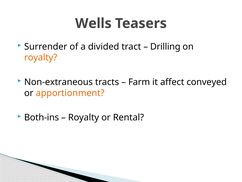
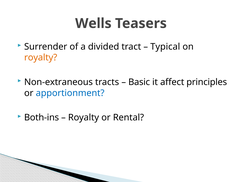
Drilling: Drilling -> Typical
Farm: Farm -> Basic
conveyed: conveyed -> principles
apportionment colour: orange -> blue
